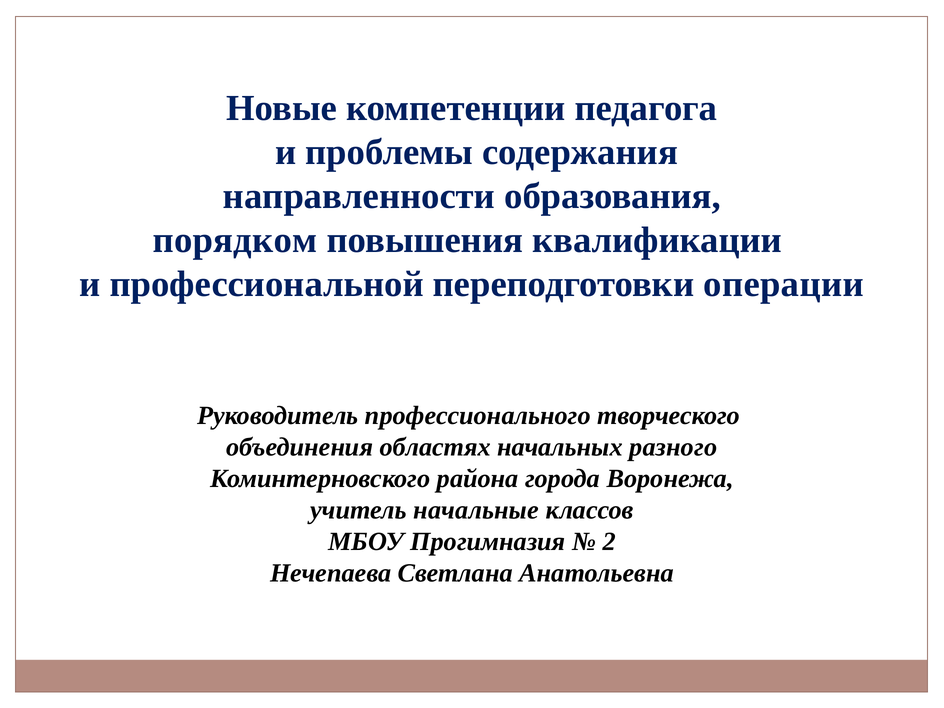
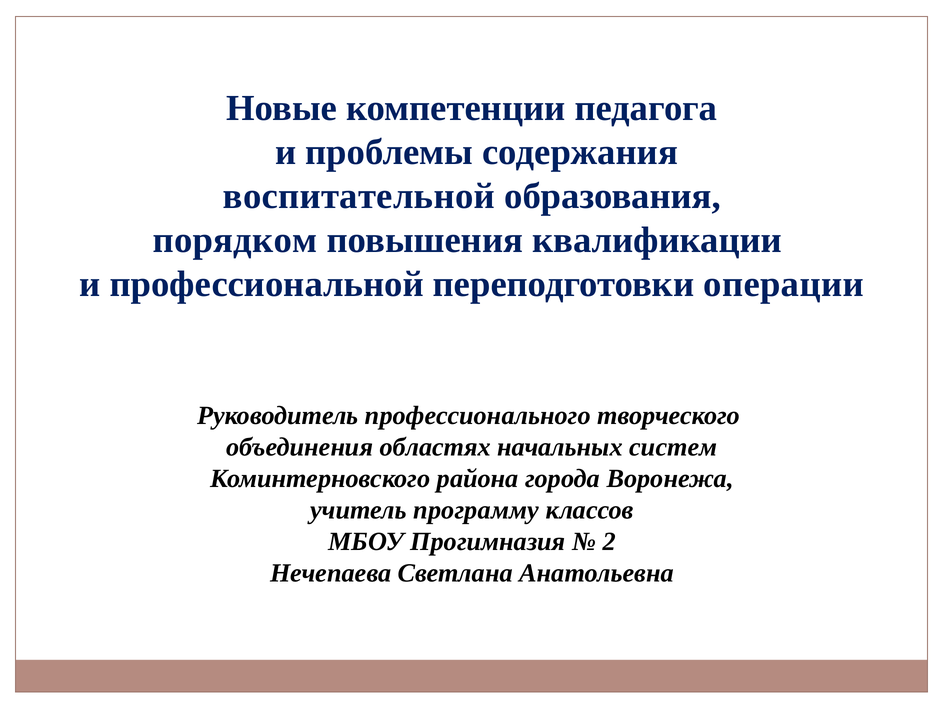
направленности: направленности -> воспитательной
разного: разного -> систем
начальные: начальные -> программу
